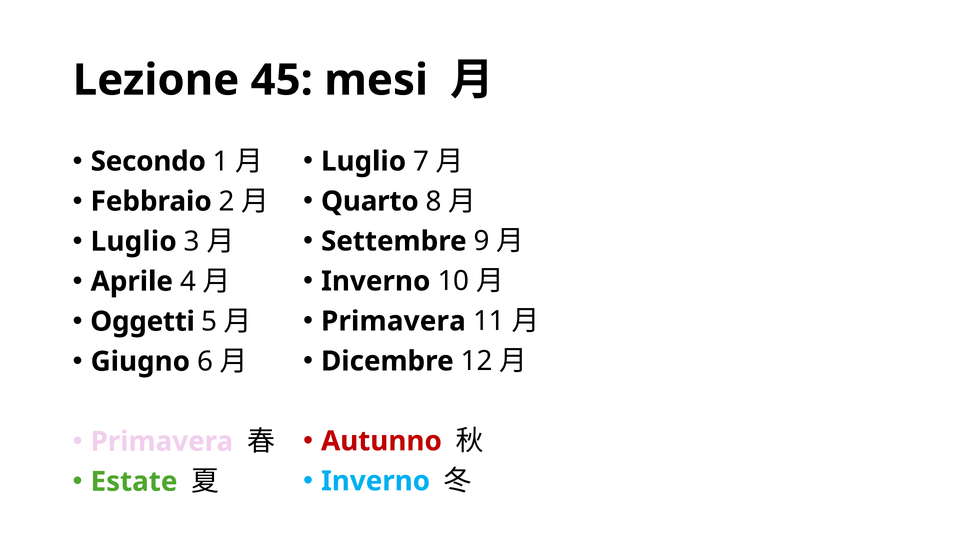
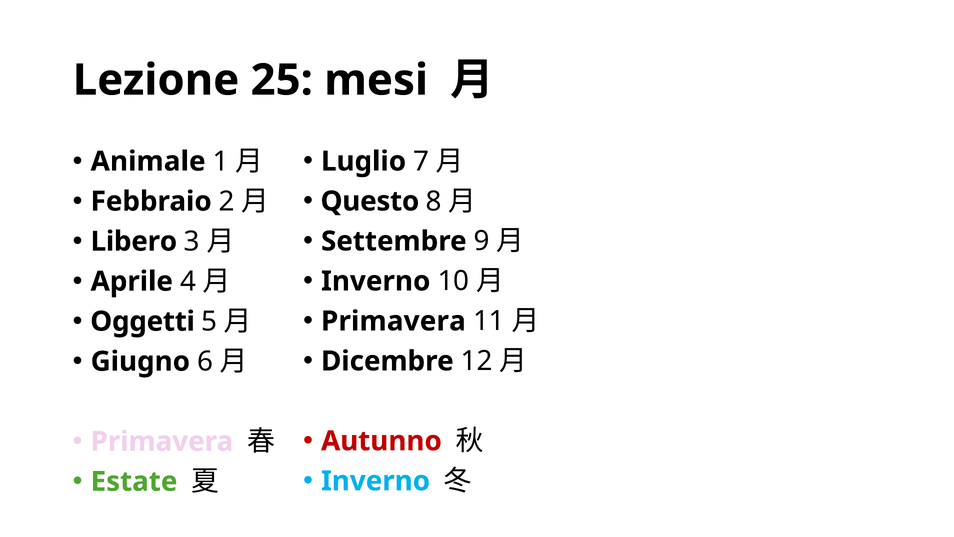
45: 45 -> 25
Secondo: Secondo -> Animale
Quarto: Quarto -> Questo
Luglio at (134, 241): Luglio -> Libero
